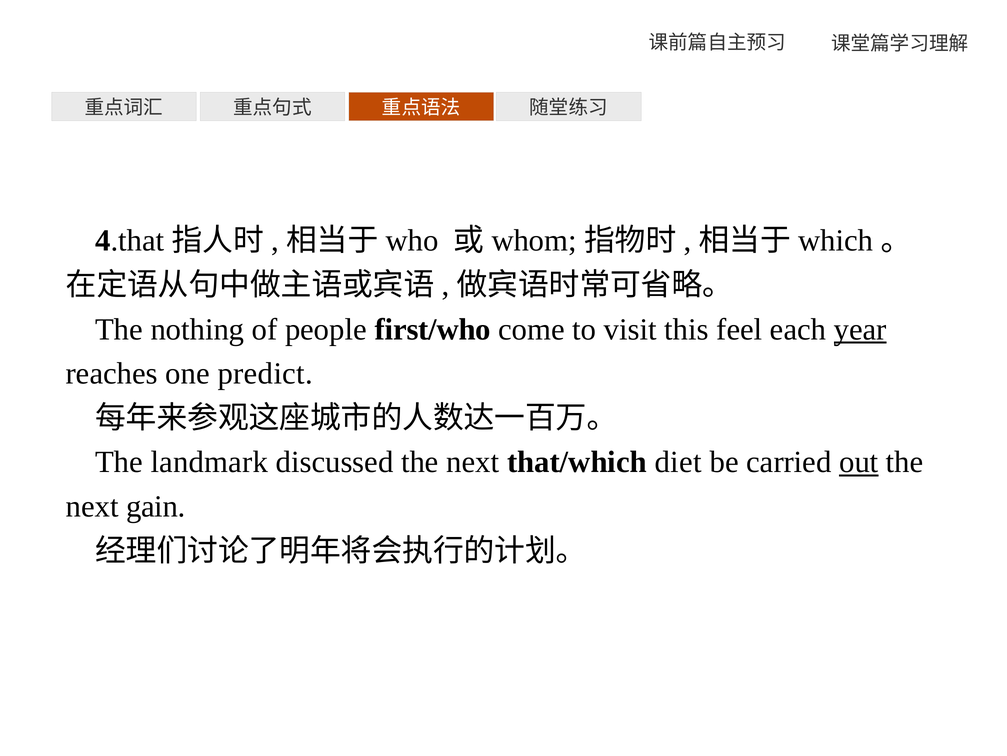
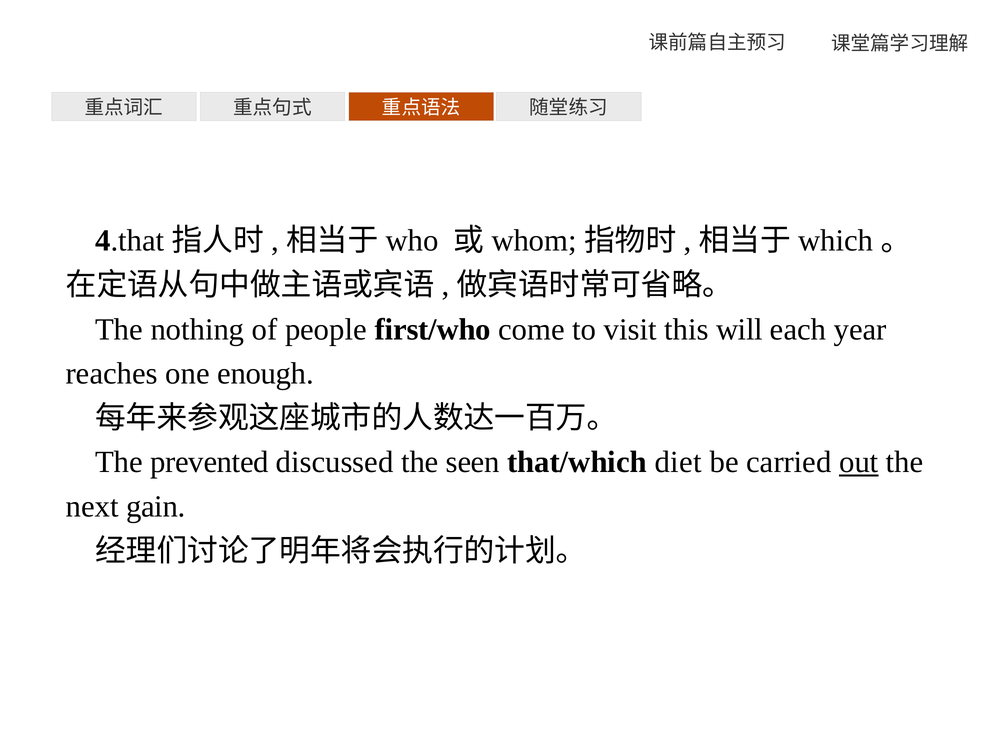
feel: feel -> will
year underline: present -> none
predict: predict -> enough
landmark: landmark -> prevented
discussed the next: next -> seen
